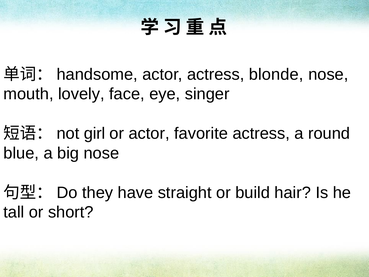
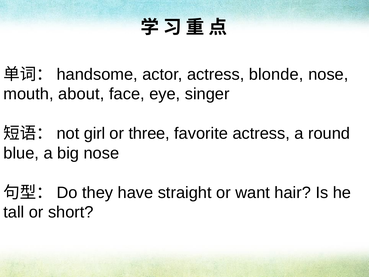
lovely: lovely -> about
or actor: actor -> three
build: build -> want
